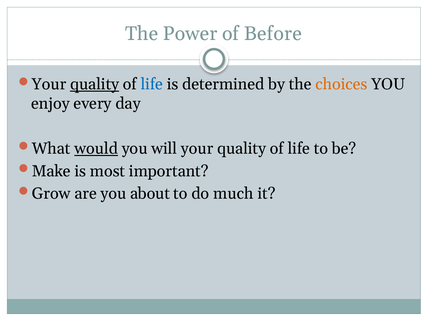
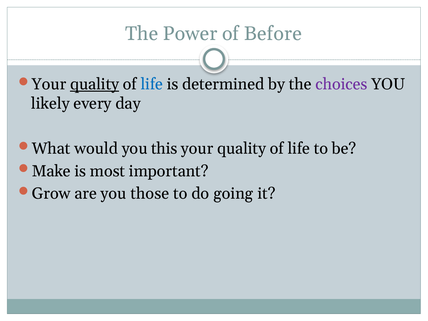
choices colour: orange -> purple
enjoy: enjoy -> likely
would underline: present -> none
will: will -> this
about: about -> those
much: much -> going
